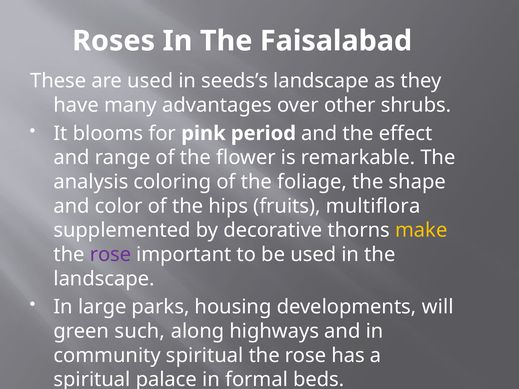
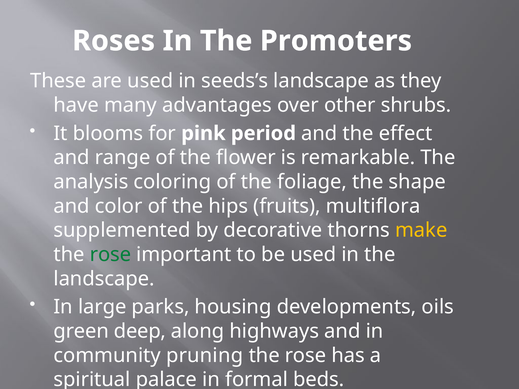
Faisalabad: Faisalabad -> Promoters
rose at (110, 255) colour: purple -> green
will: will -> oils
such: such -> deep
community spiritual: spiritual -> pruning
